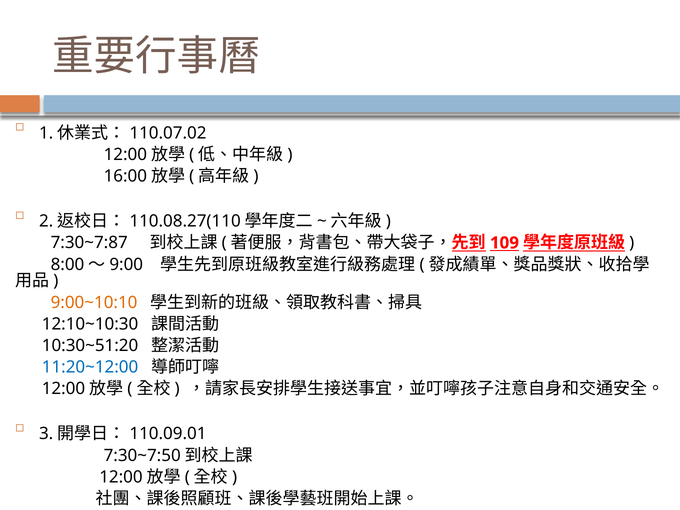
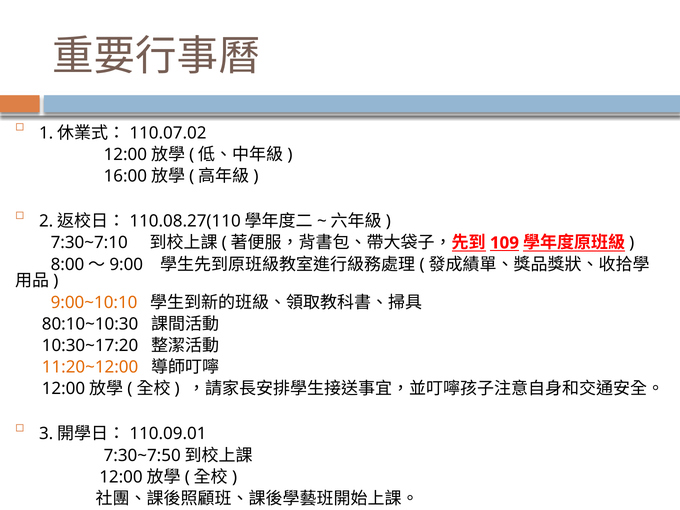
7:30~7:87: 7:30~7:87 -> 7:30~7:10
12:10~10:30: 12:10~10:30 -> 80:10~10:30
10:30~51:20: 10:30~51:20 -> 10:30~17:20
11:20~12:00 colour: blue -> orange
